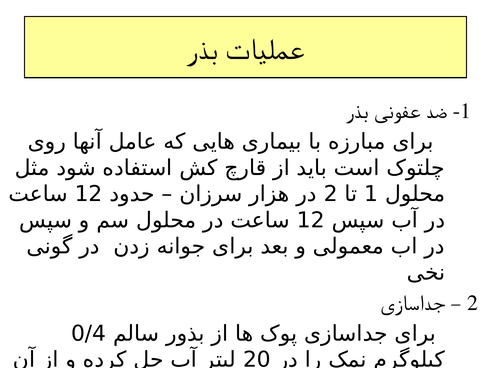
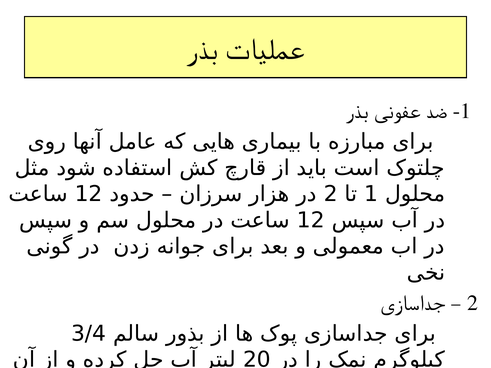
0/4: 0/4 -> 3/4
